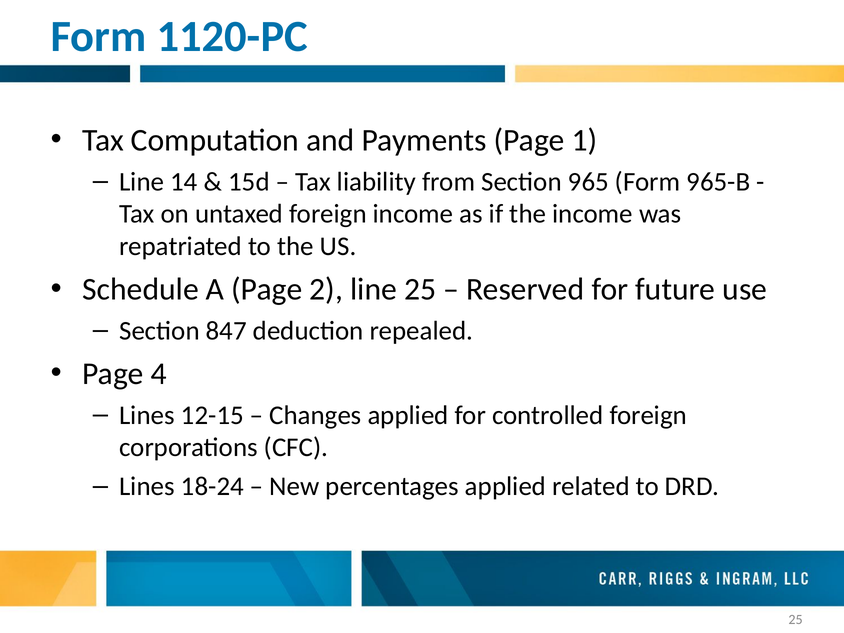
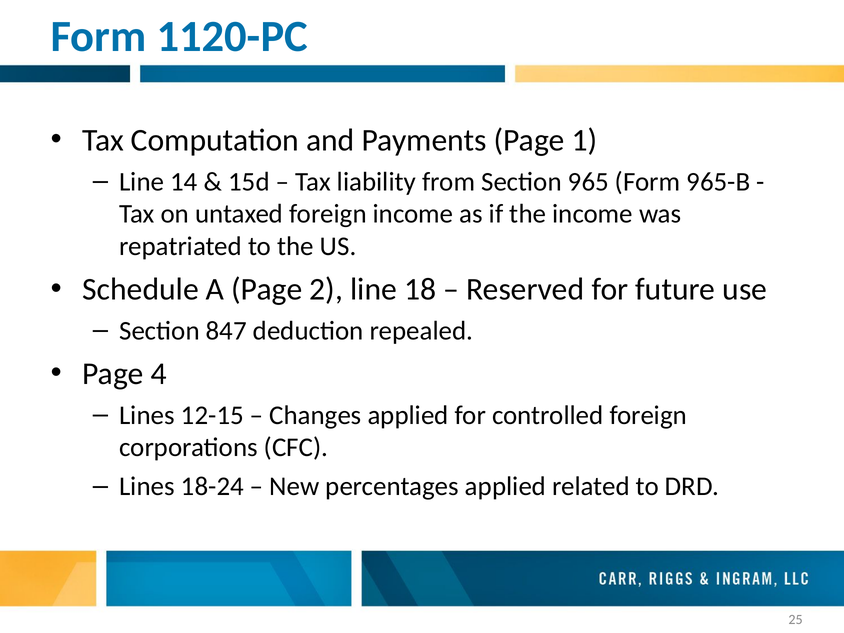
line 25: 25 -> 18
